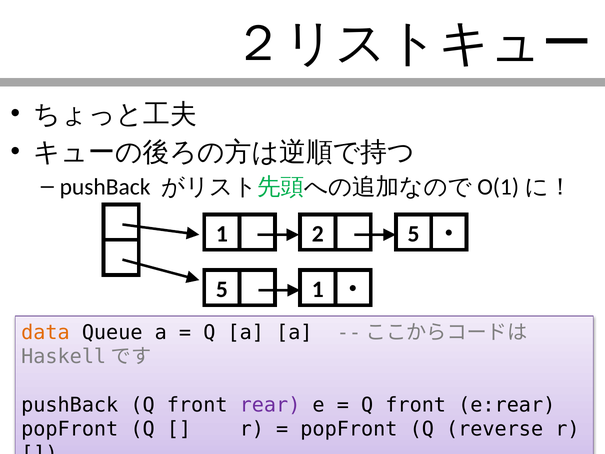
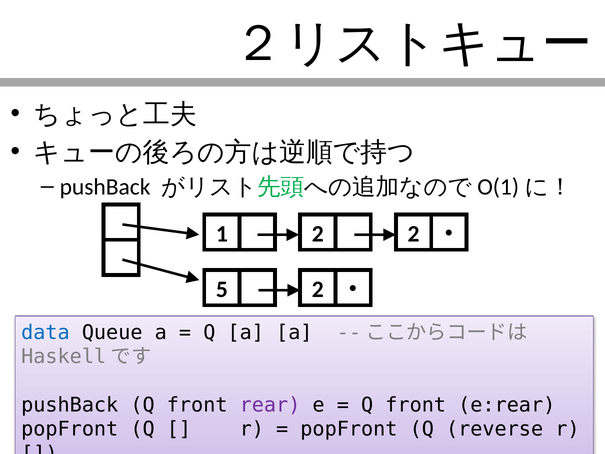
2 5: 5 -> 2
5 1: 1 -> 2
data colour: orange -> blue
